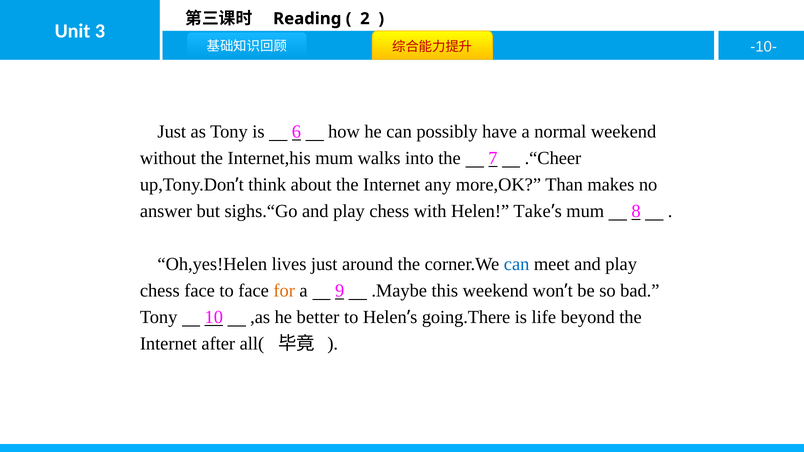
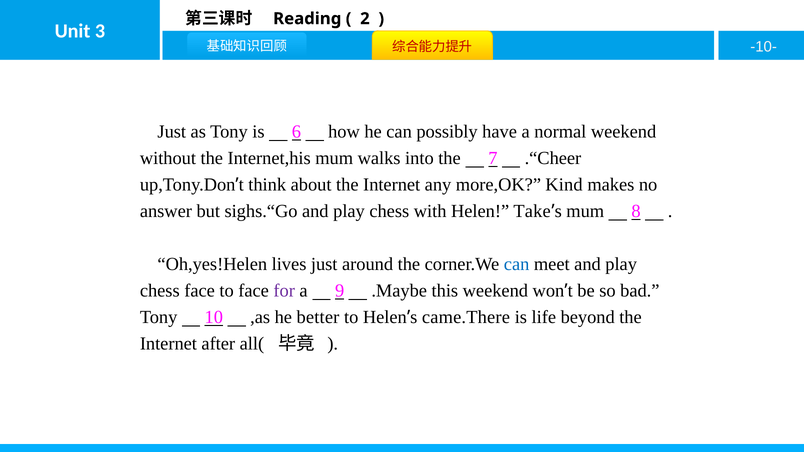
Than: Than -> Kind
for colour: orange -> purple
going.There: going.There -> came.There
